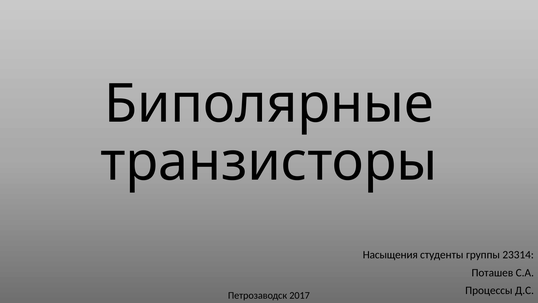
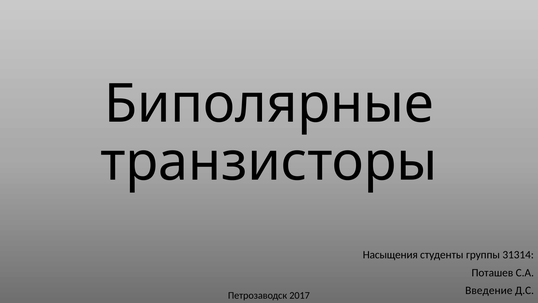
23314: 23314 -> 31314
Процессы: Процессы -> Введение
